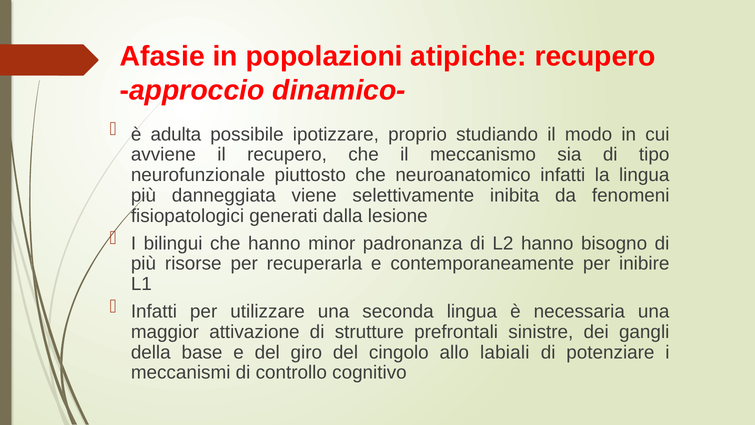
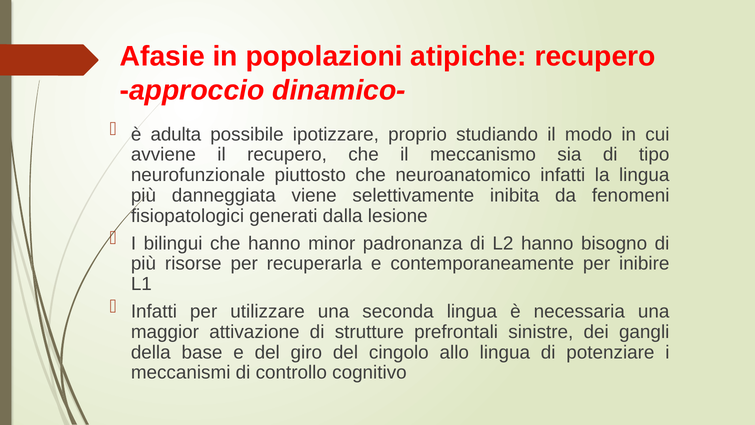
allo labiali: labiali -> lingua
